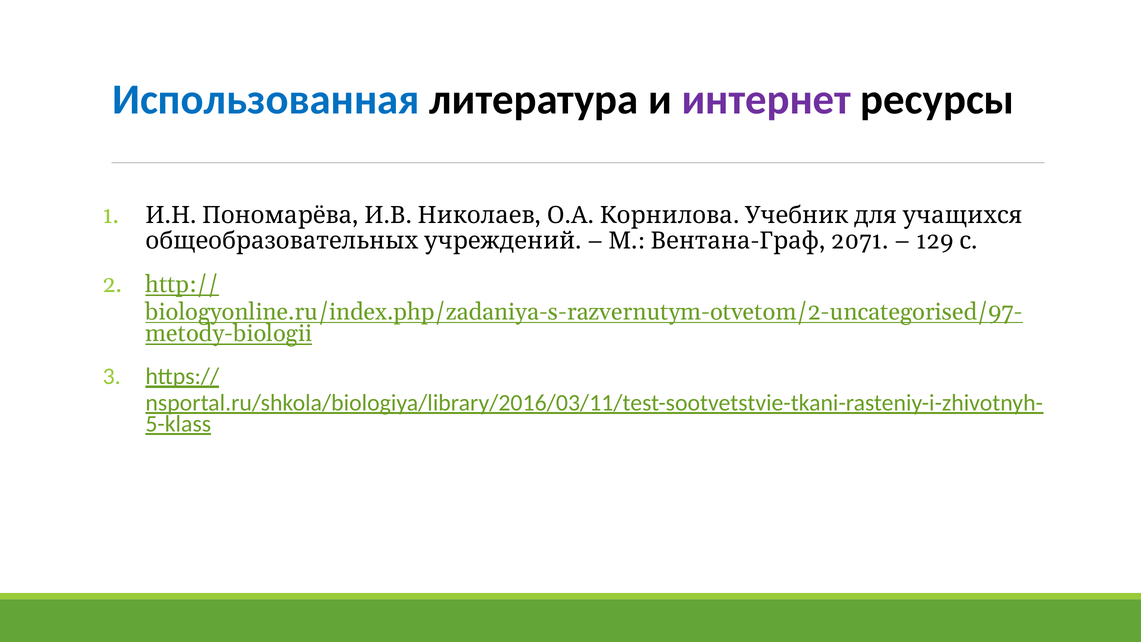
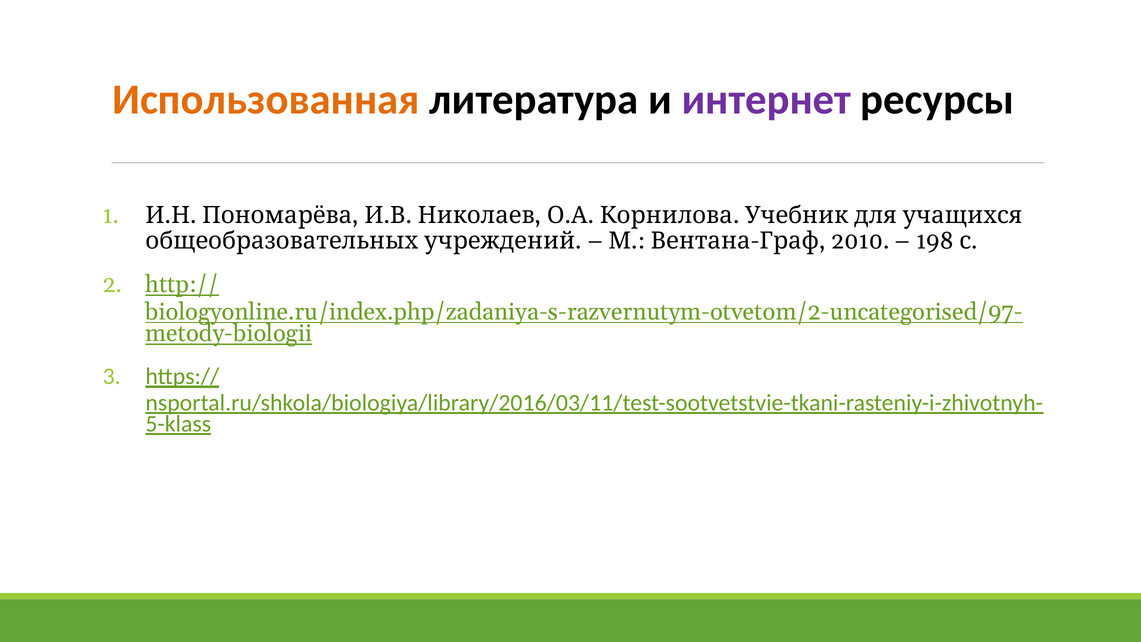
Использованная colour: blue -> orange
2071: 2071 -> 2010
129: 129 -> 198
